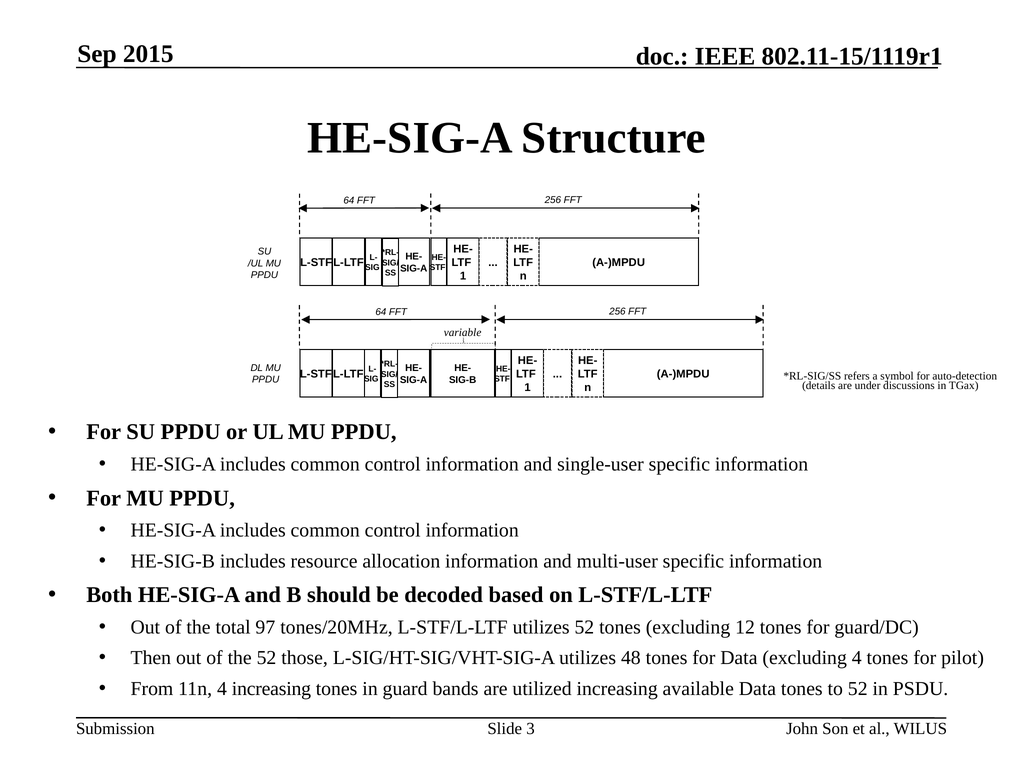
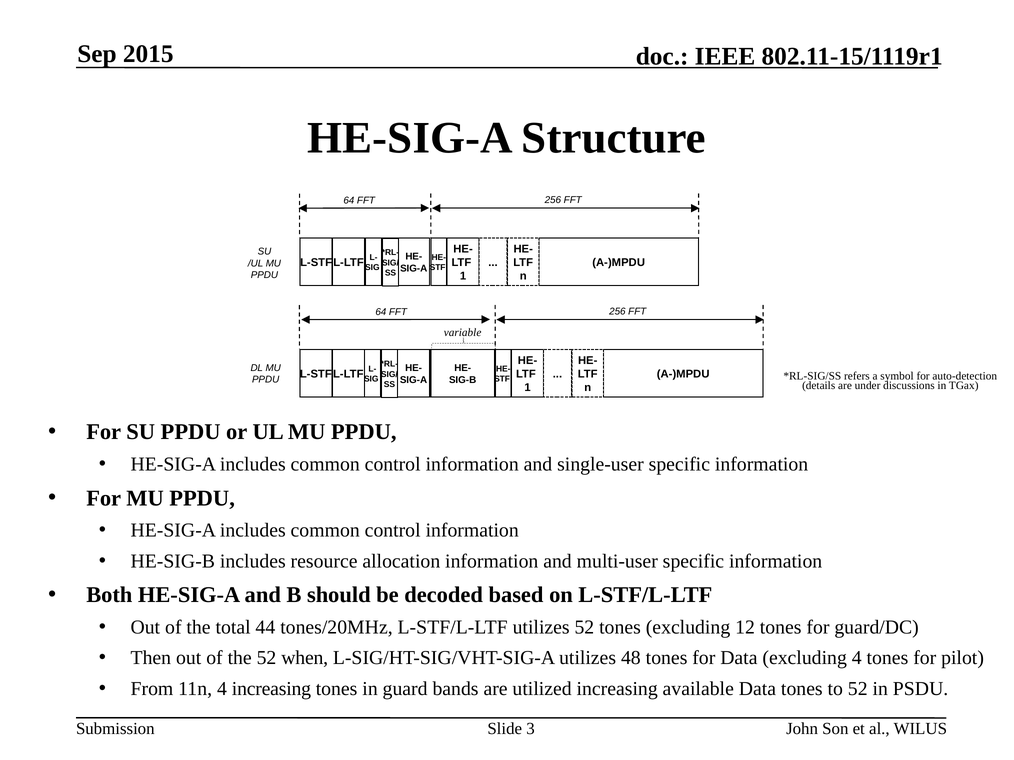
97: 97 -> 44
those: those -> when
